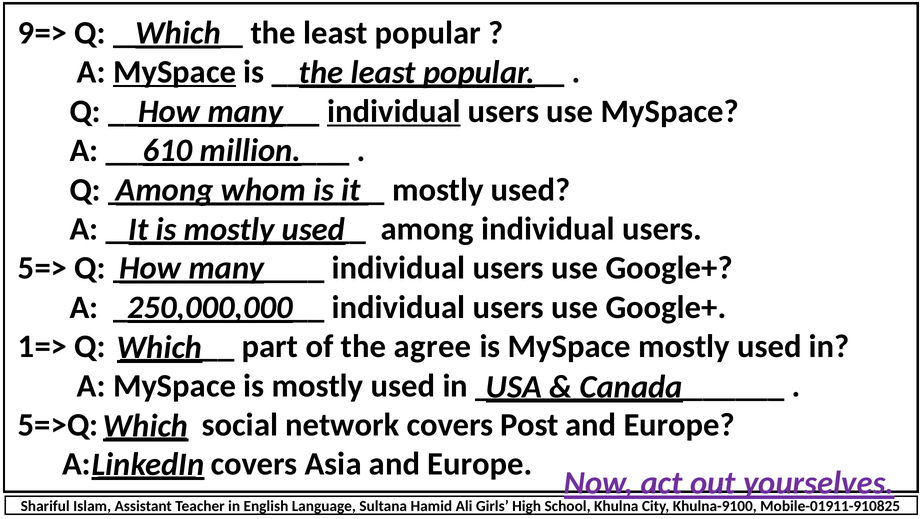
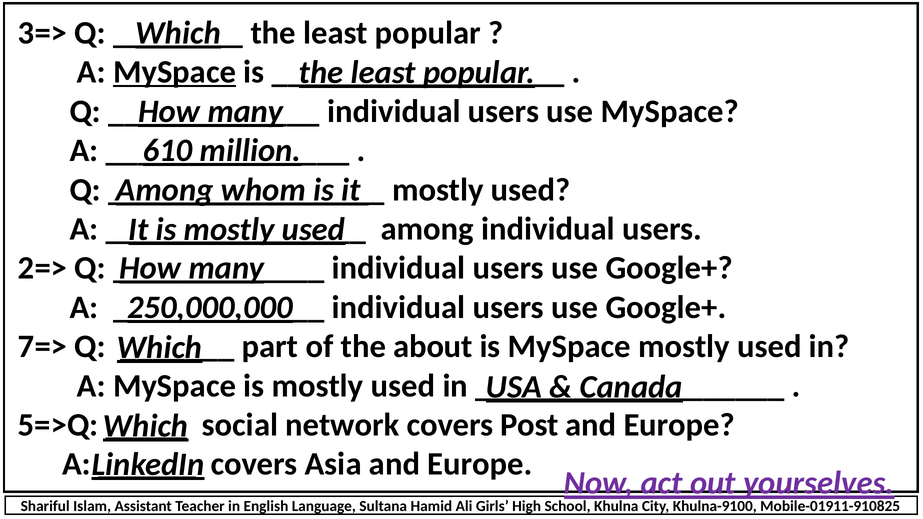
9=>: 9=> -> 3=>
individual at (394, 111) underline: present -> none
5=>: 5=> -> 2=>
1=>: 1=> -> 7=>
agree: agree -> about
